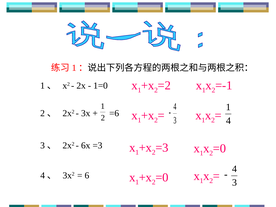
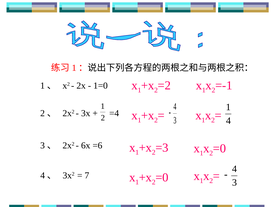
=6: =6 -> =4
6x =3: =3 -> =6
6: 6 -> 7
